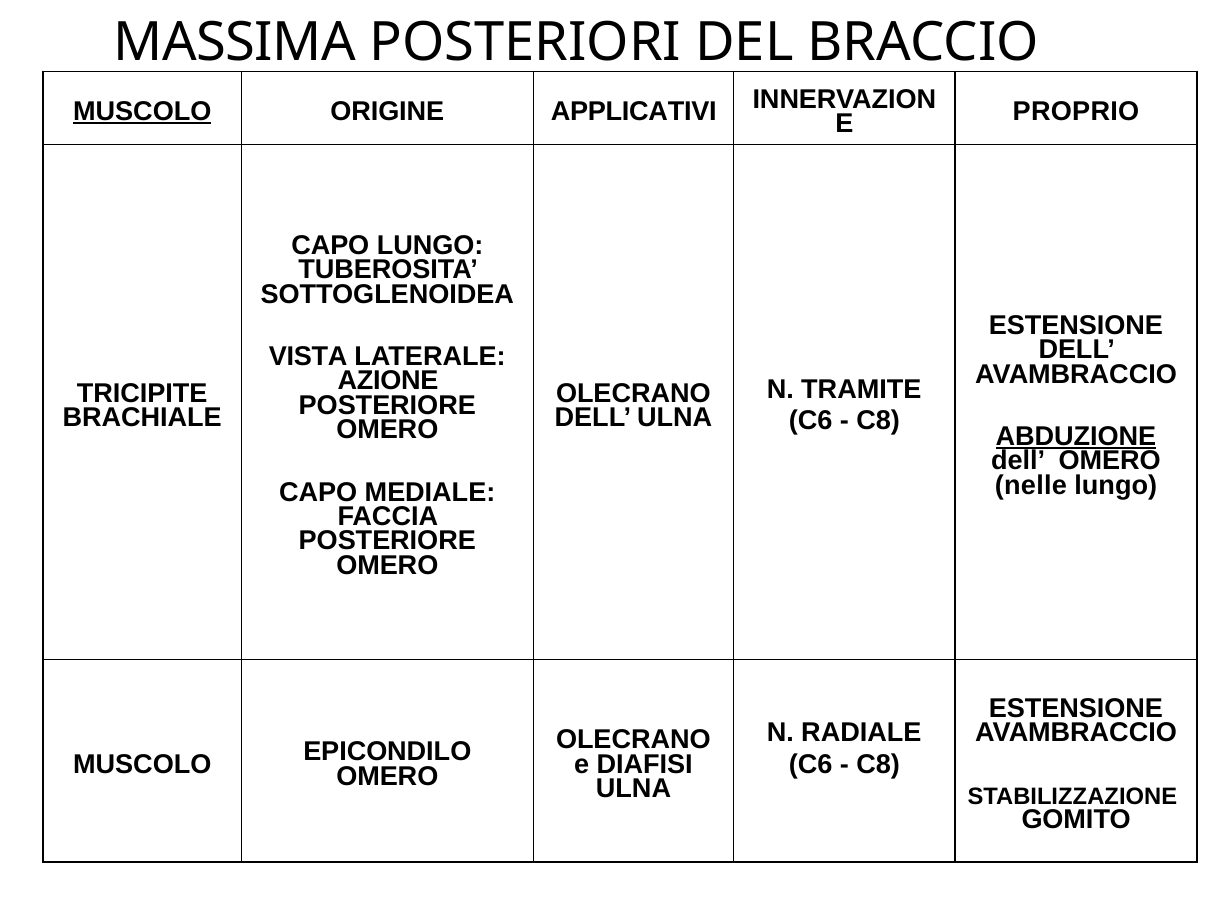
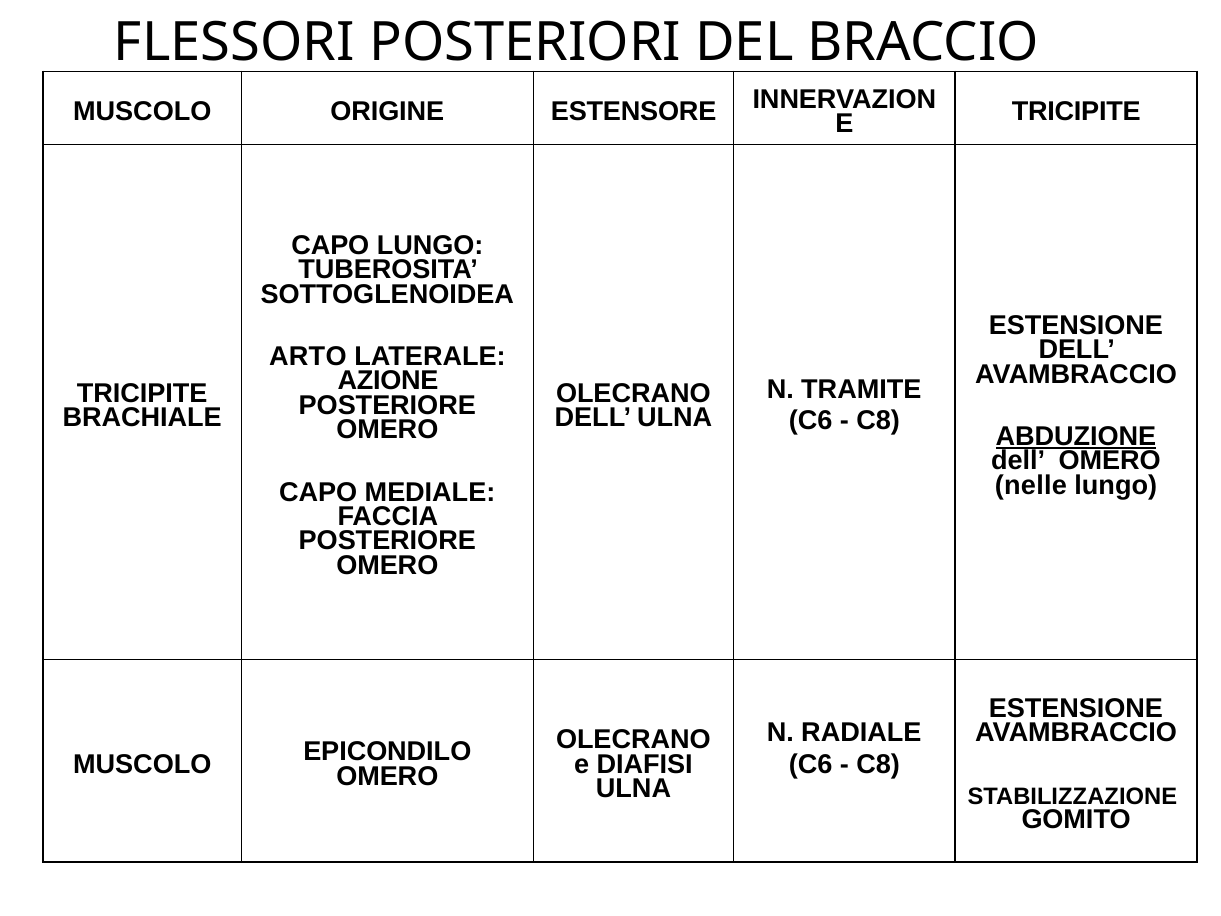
MASSIMA: MASSIMA -> FLESSORI
MUSCOLO at (142, 111) underline: present -> none
APPLICATIVI: APPLICATIVI -> ESTENSORE
E PROPRIO: PROPRIO -> TRICIPITE
VISTA: VISTA -> ARTO
